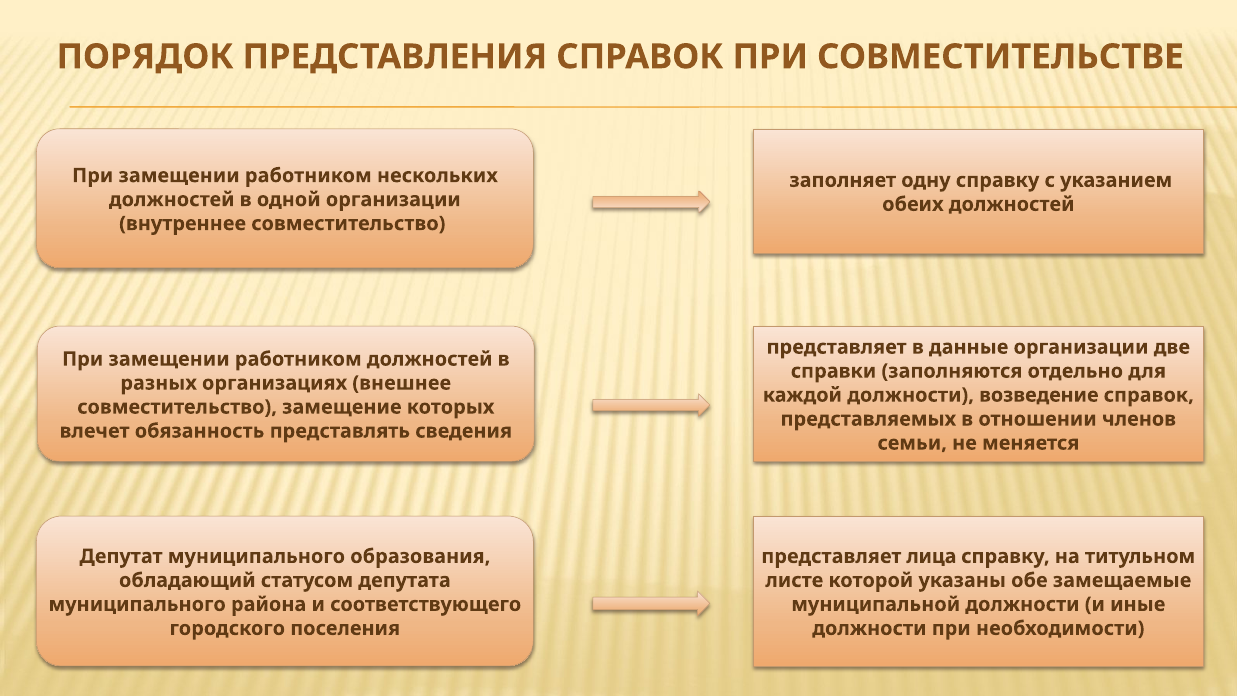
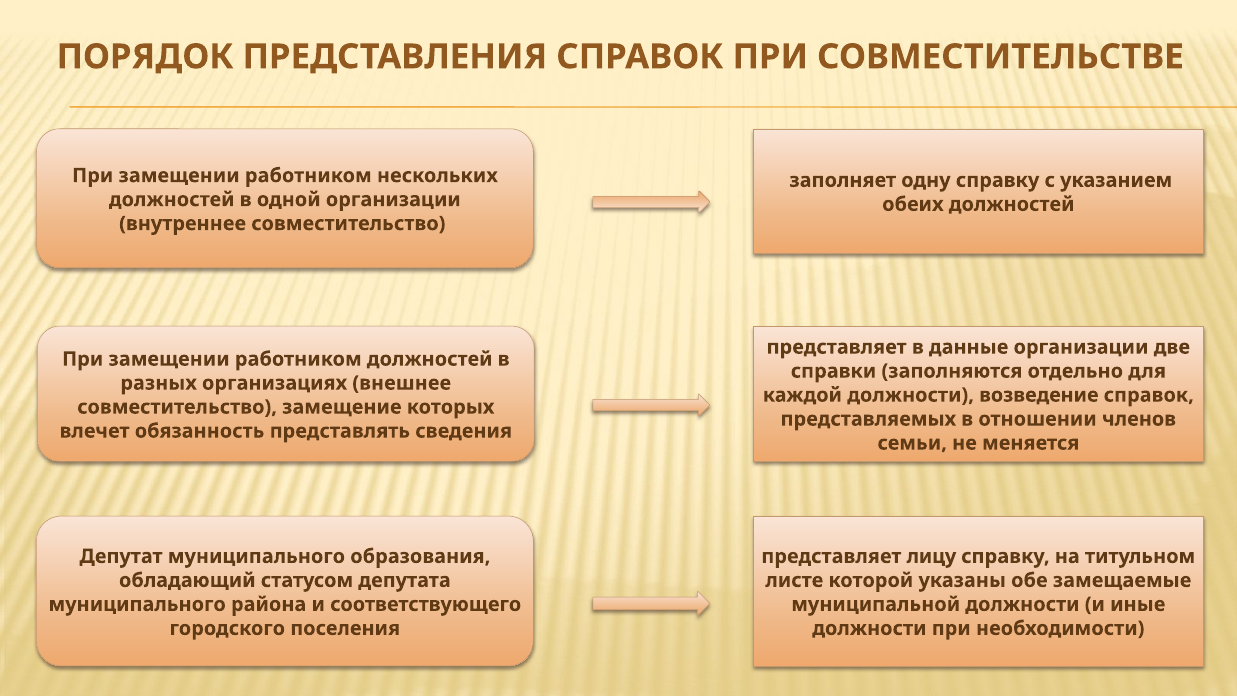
лица: лица -> лицу
